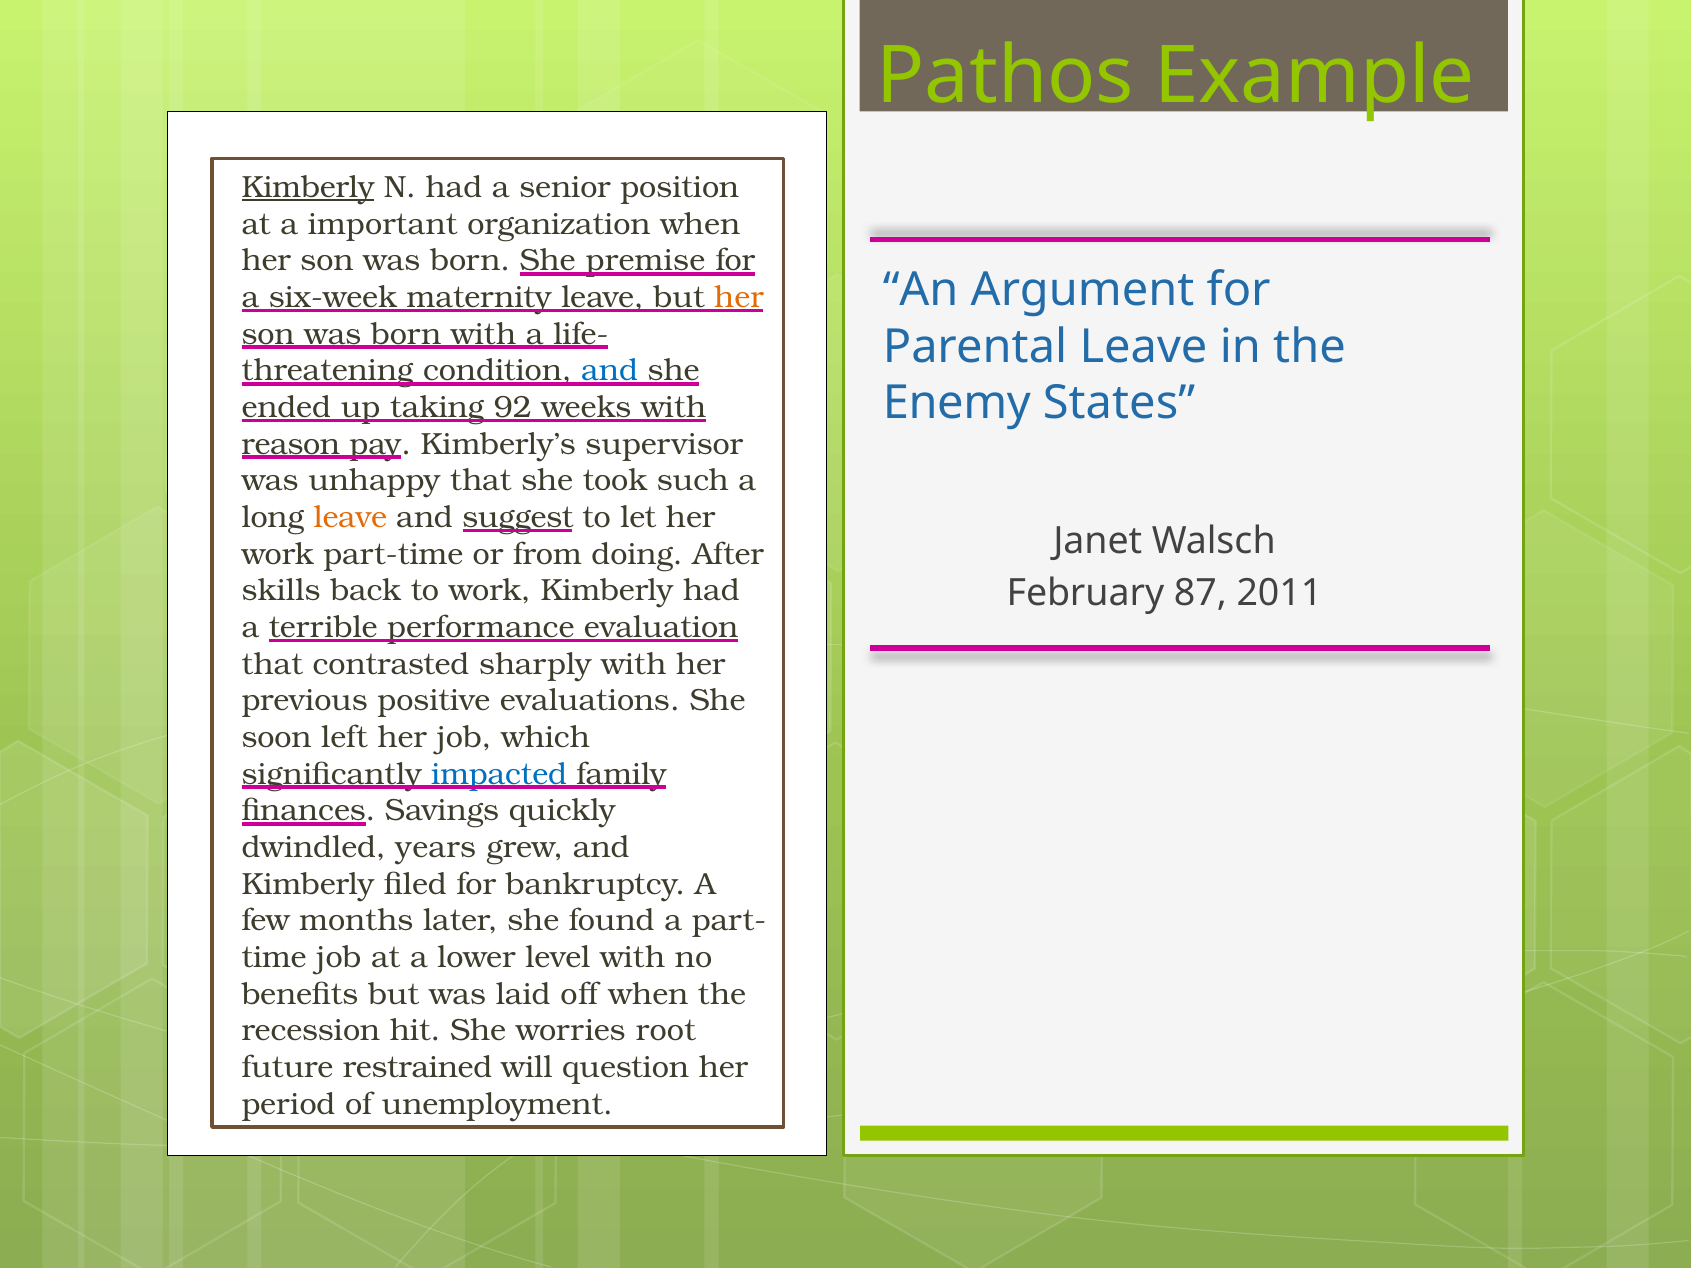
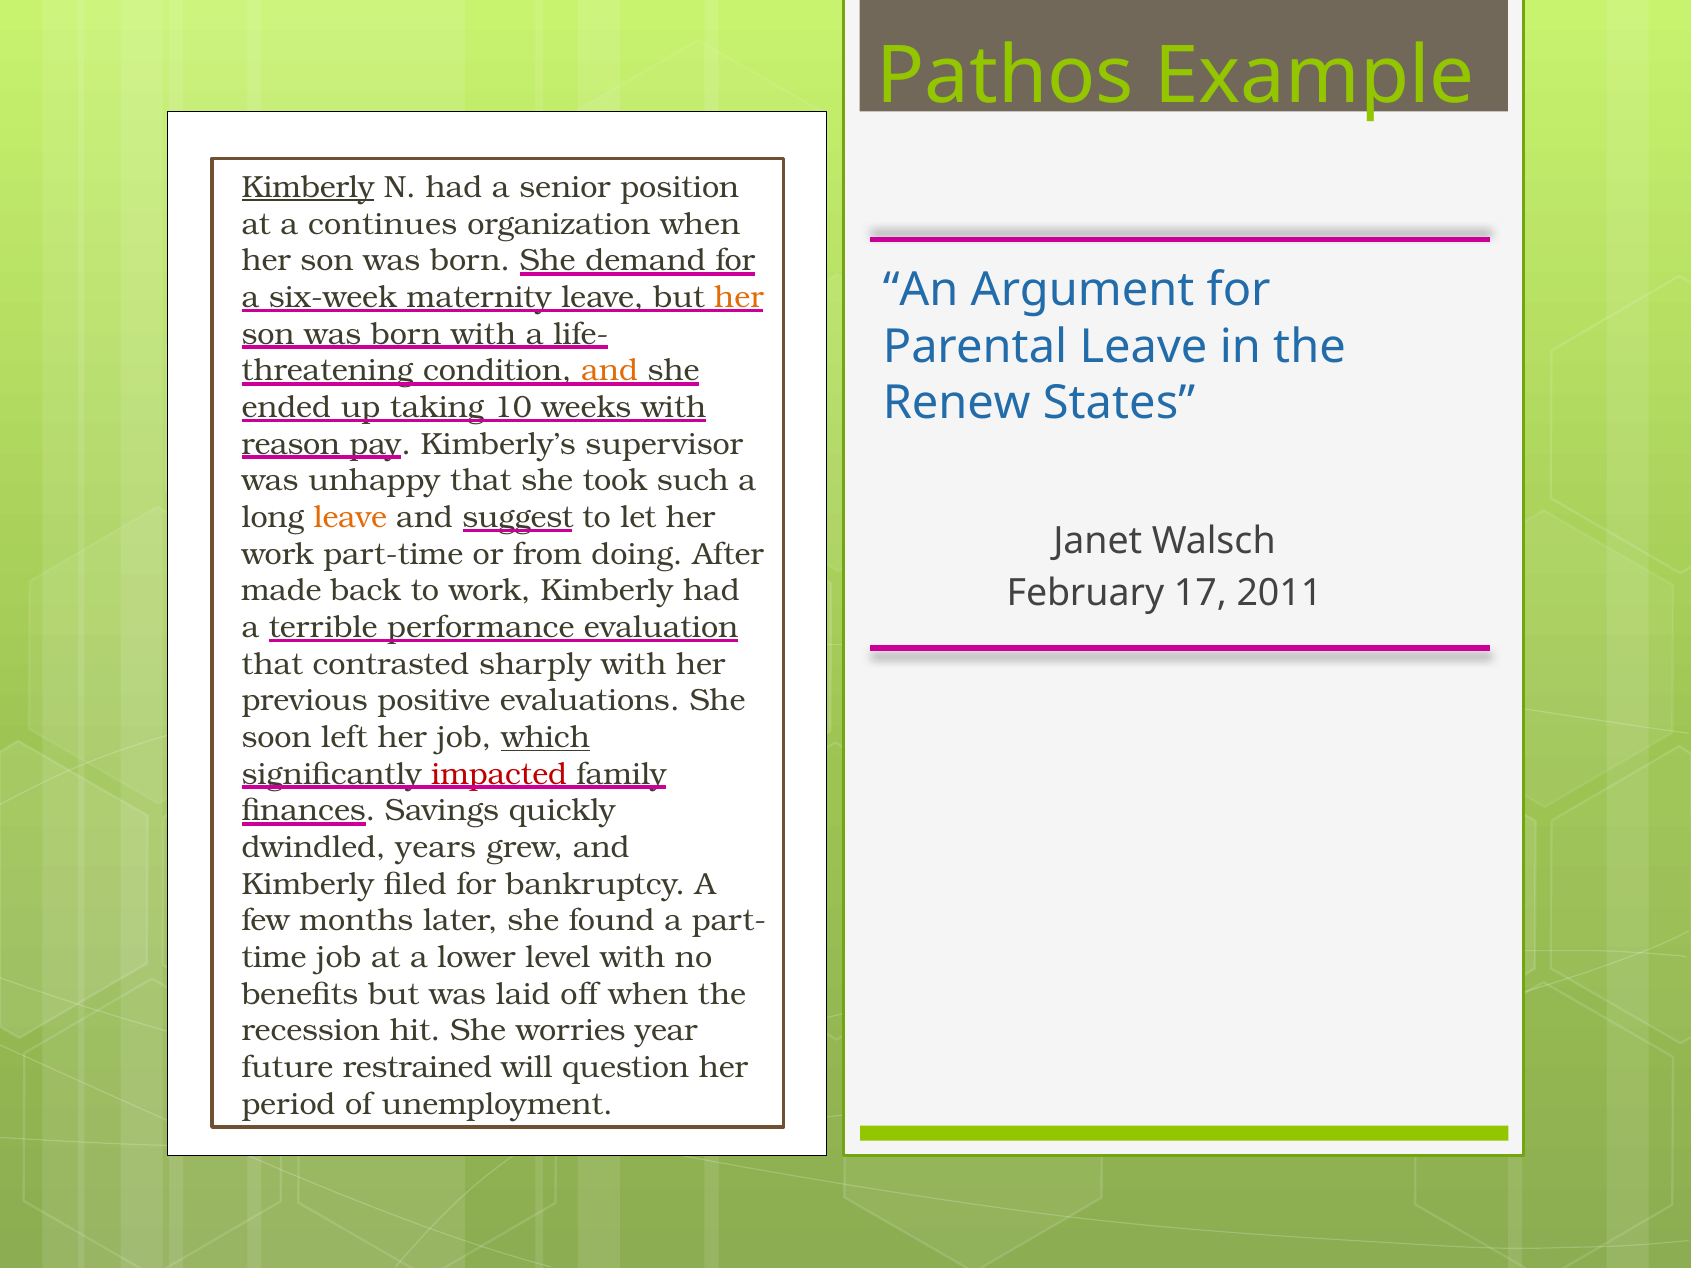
important: important -> continues
premise: premise -> demand
and at (610, 371) colour: blue -> orange
Enemy: Enemy -> Renew
92: 92 -> 10
skills: skills -> made
87: 87 -> 17
which underline: none -> present
impacted colour: blue -> red
root: root -> year
